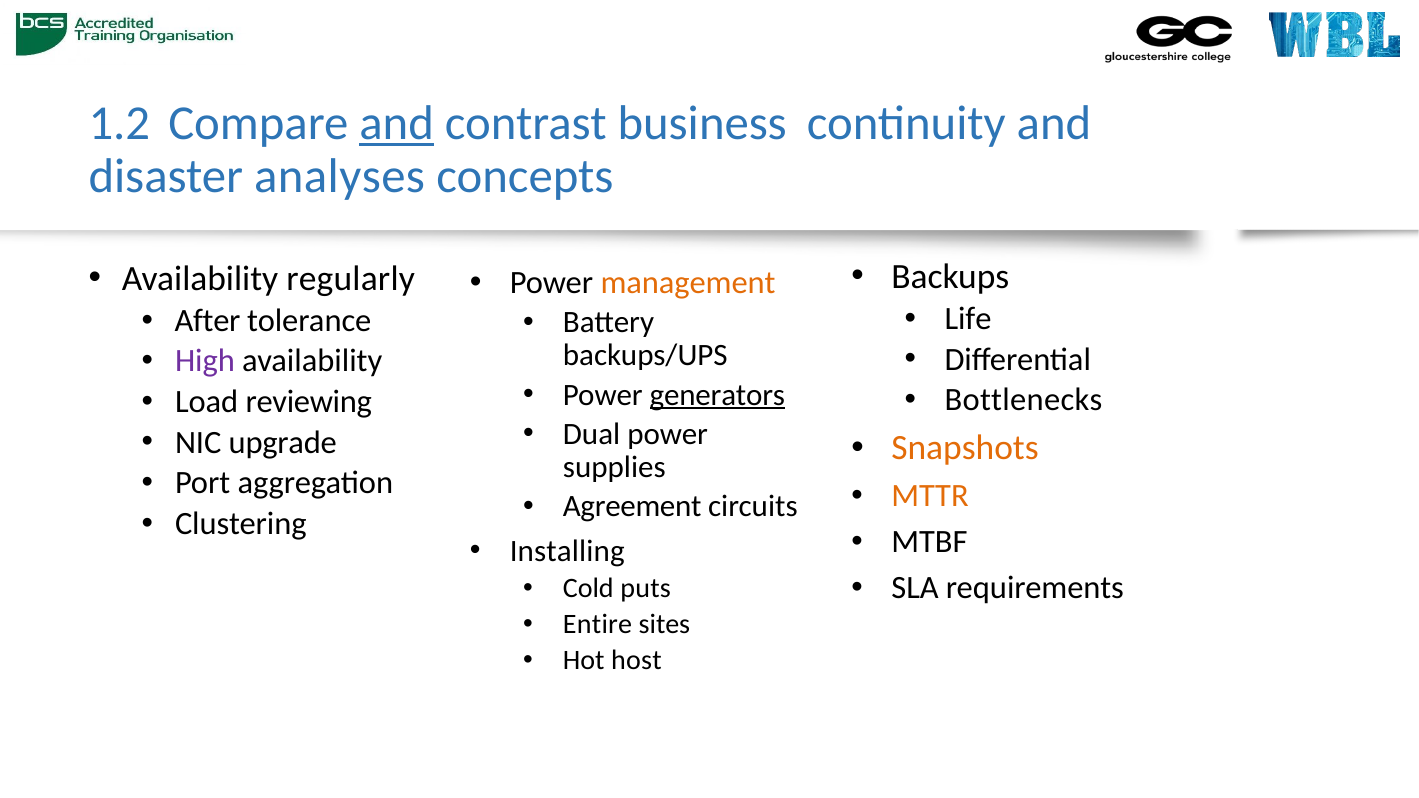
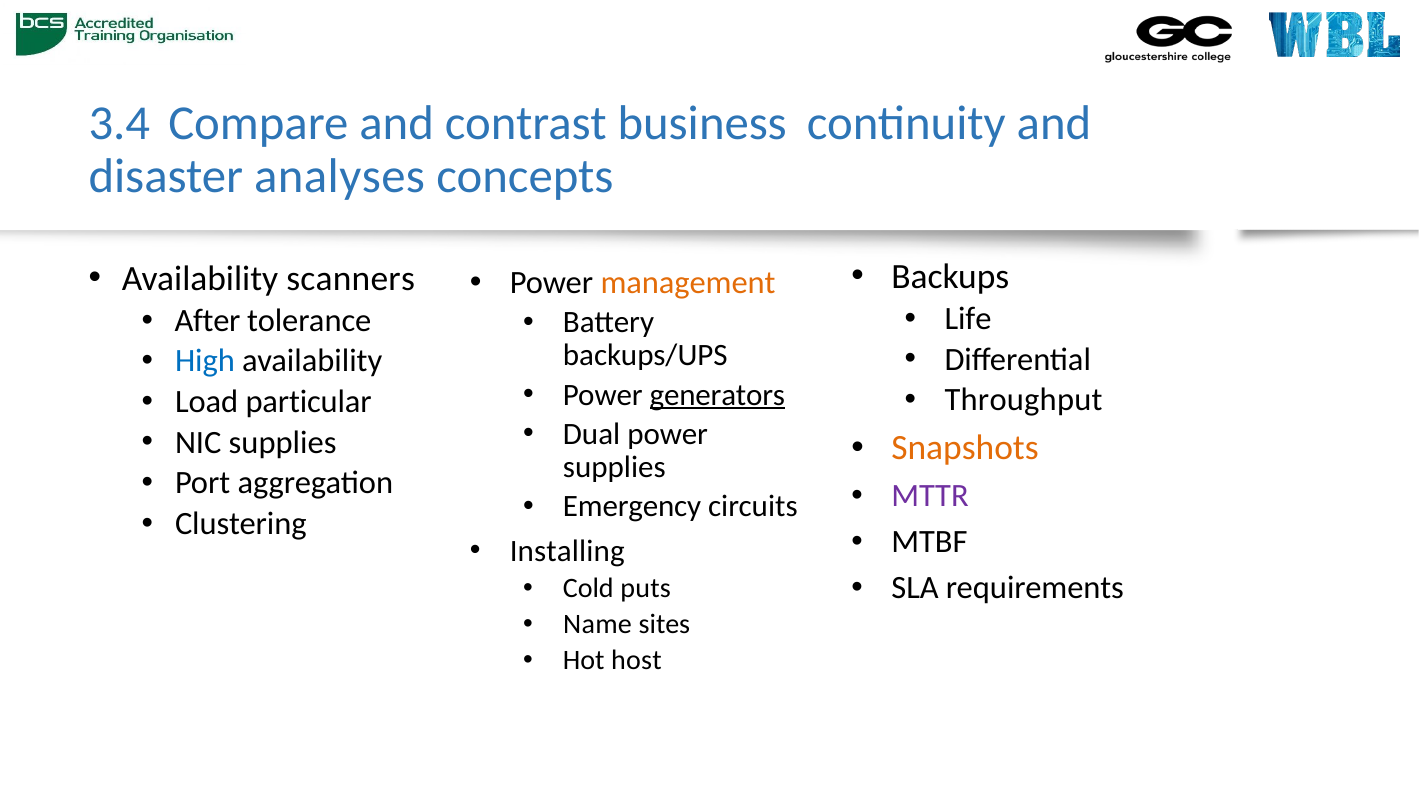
1.2: 1.2 -> 3.4
and at (397, 124) underline: present -> none
regularly: regularly -> scanners
High colour: purple -> blue
Bottlenecks: Bottlenecks -> Throughput
reviewing: reviewing -> particular
NIC upgrade: upgrade -> supplies
MTTR colour: orange -> purple
Agreement: Agreement -> Emergency
Entire: Entire -> Name
